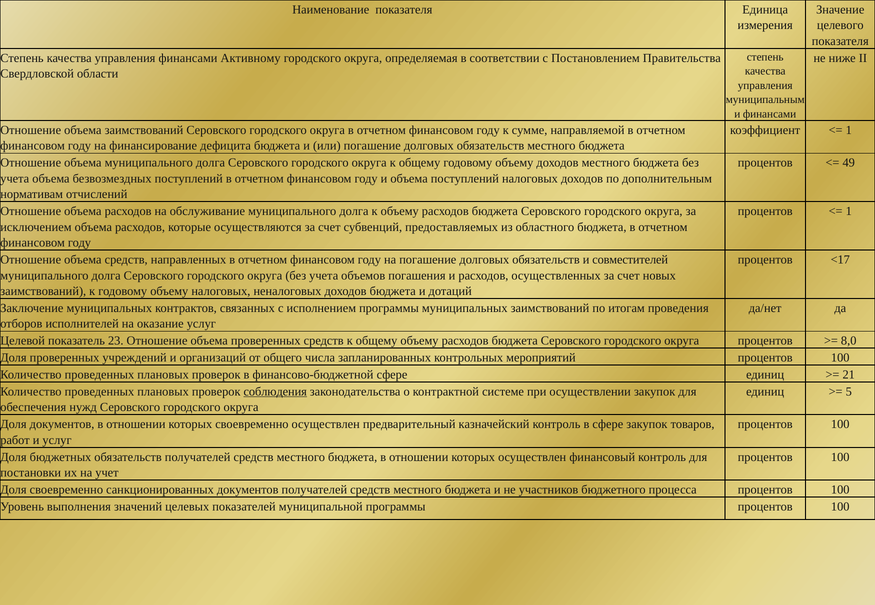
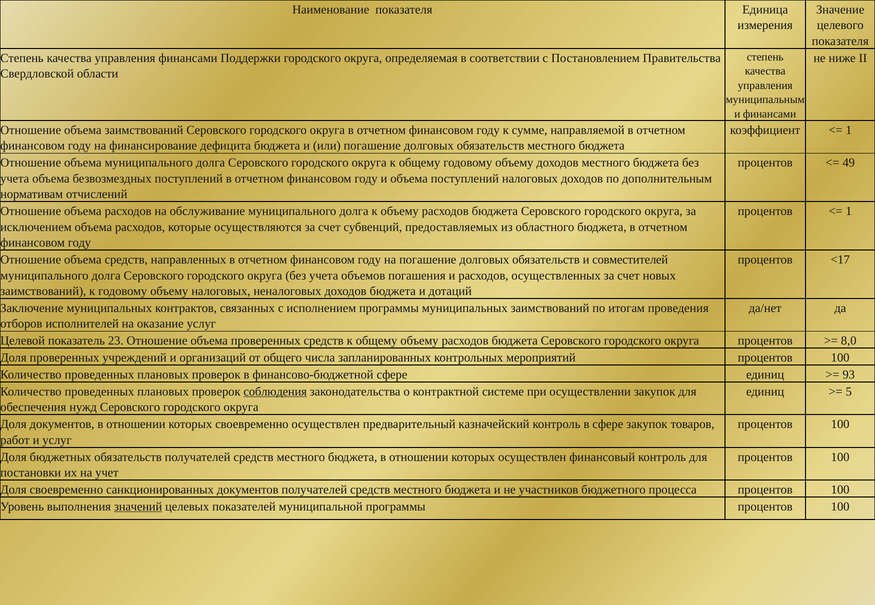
Активному: Активному -> Поддержки
21: 21 -> 93
значений underline: none -> present
